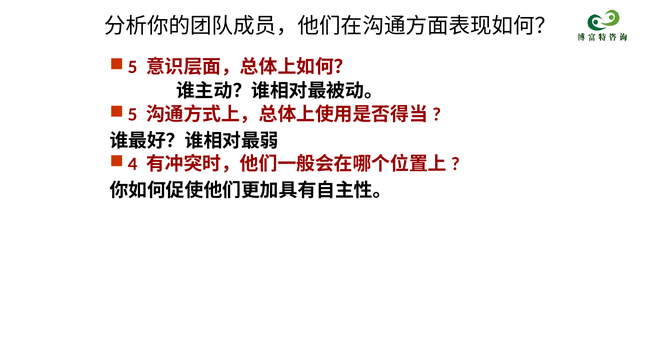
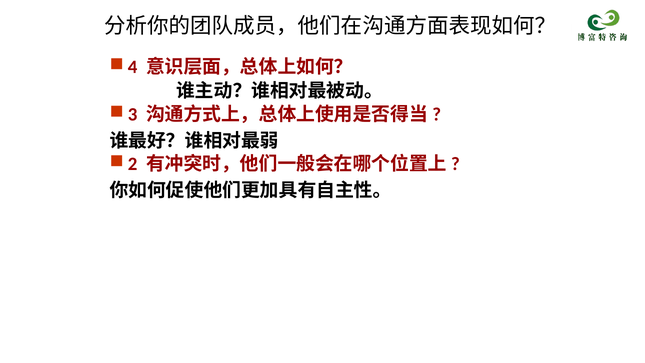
5 at (133, 67): 5 -> 4
5 at (133, 114): 5 -> 3
4: 4 -> 2
